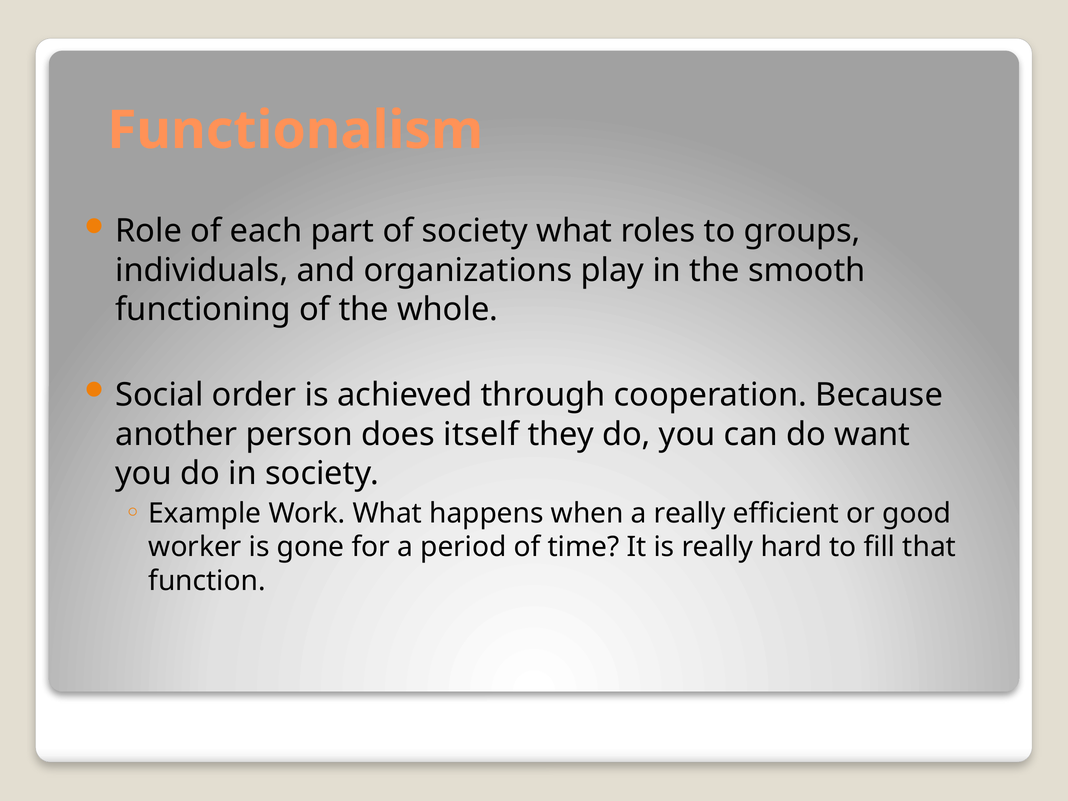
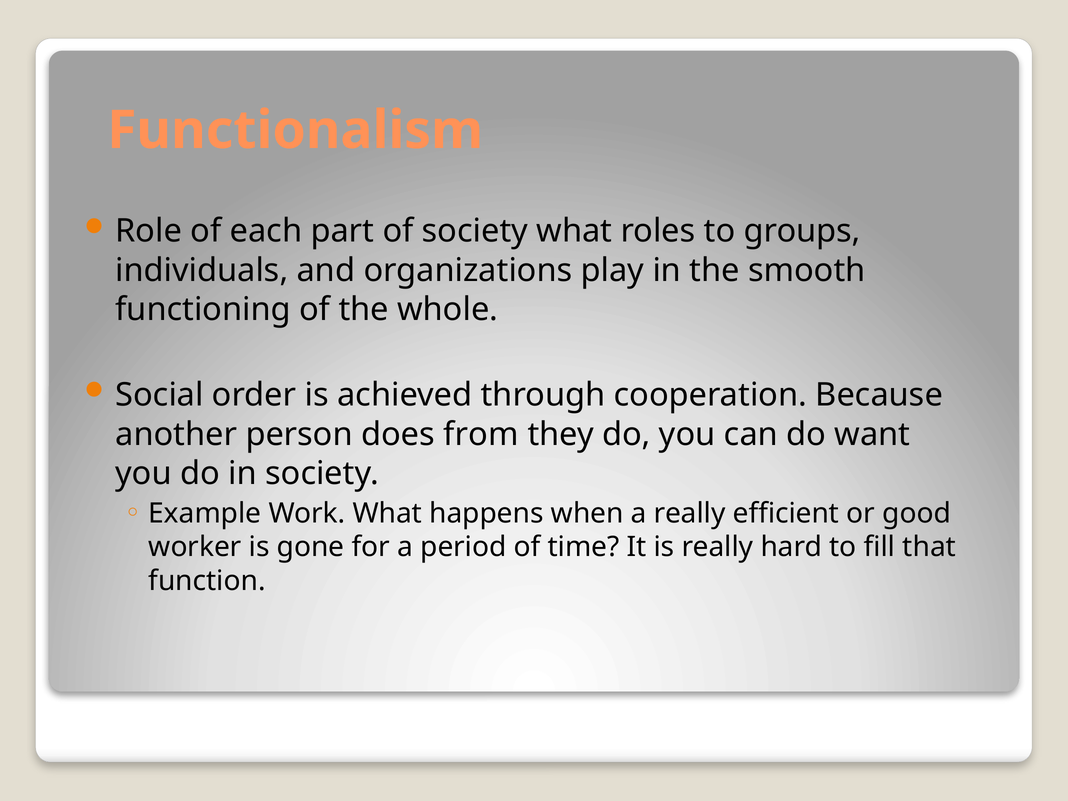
itself: itself -> from
